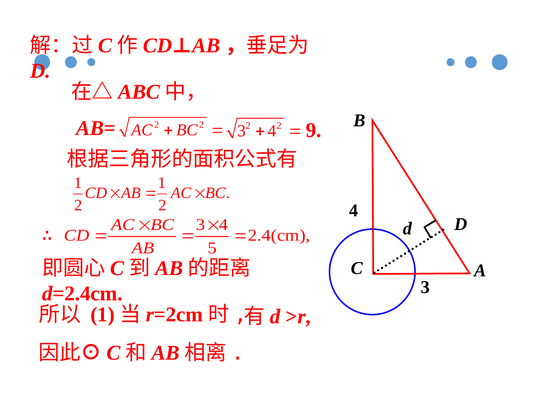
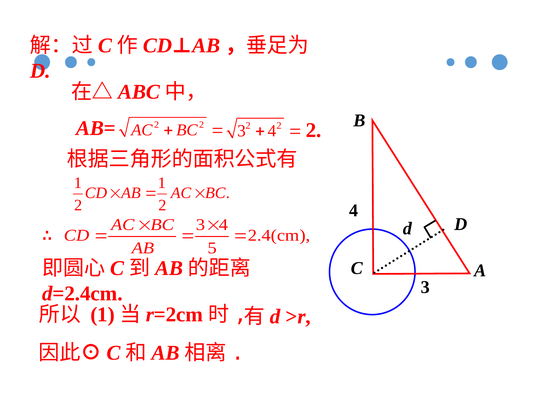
9 at (314, 130): 9 -> 2
